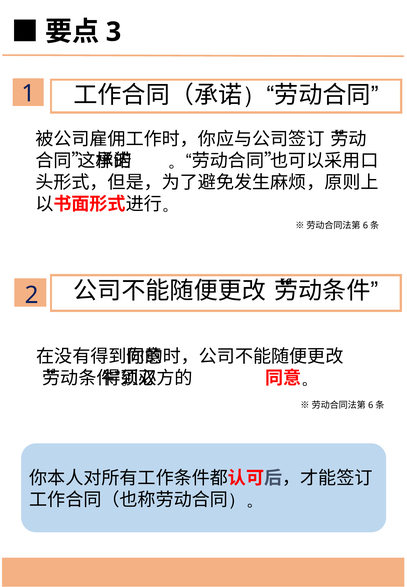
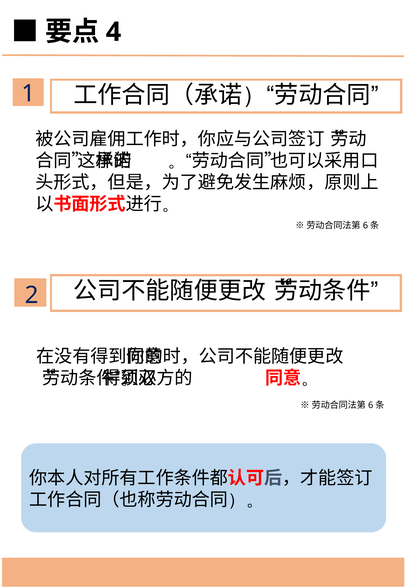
3: 3 -> 4
